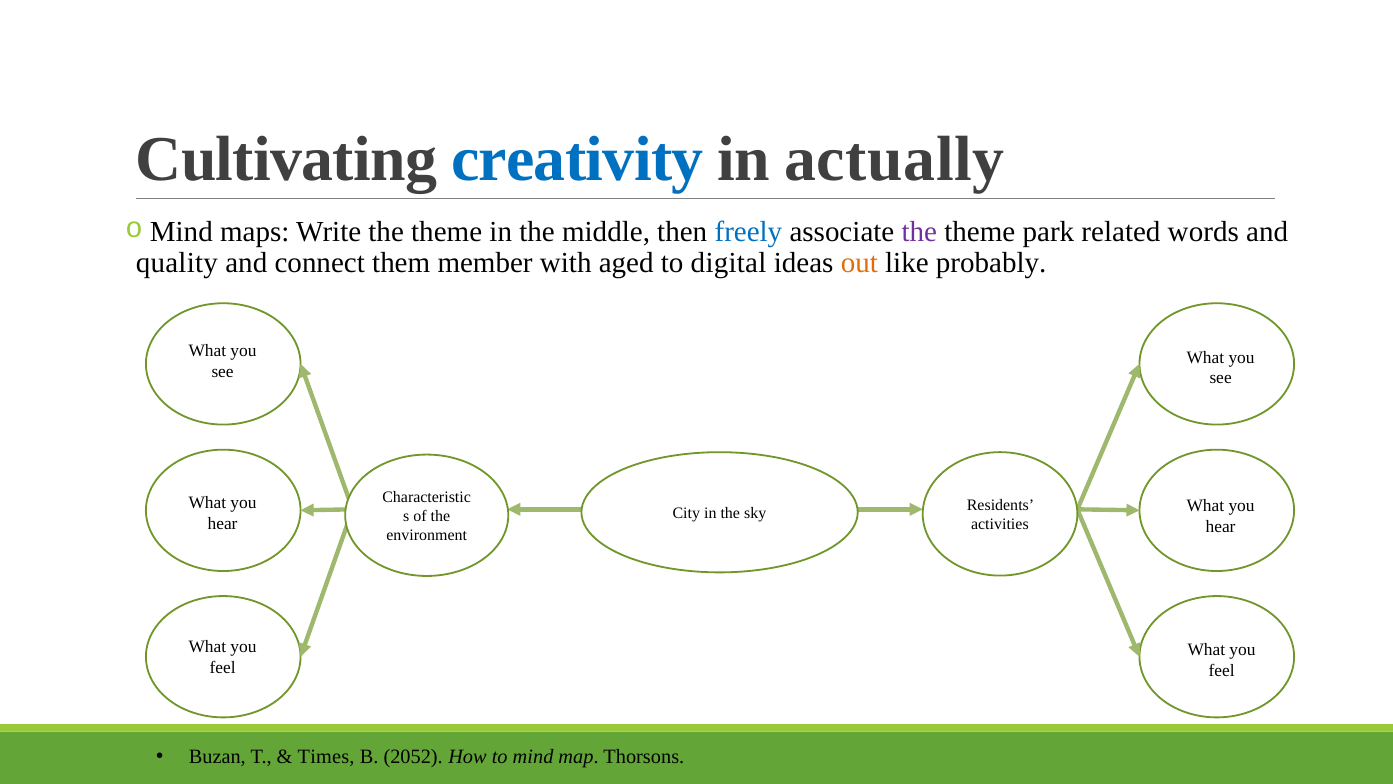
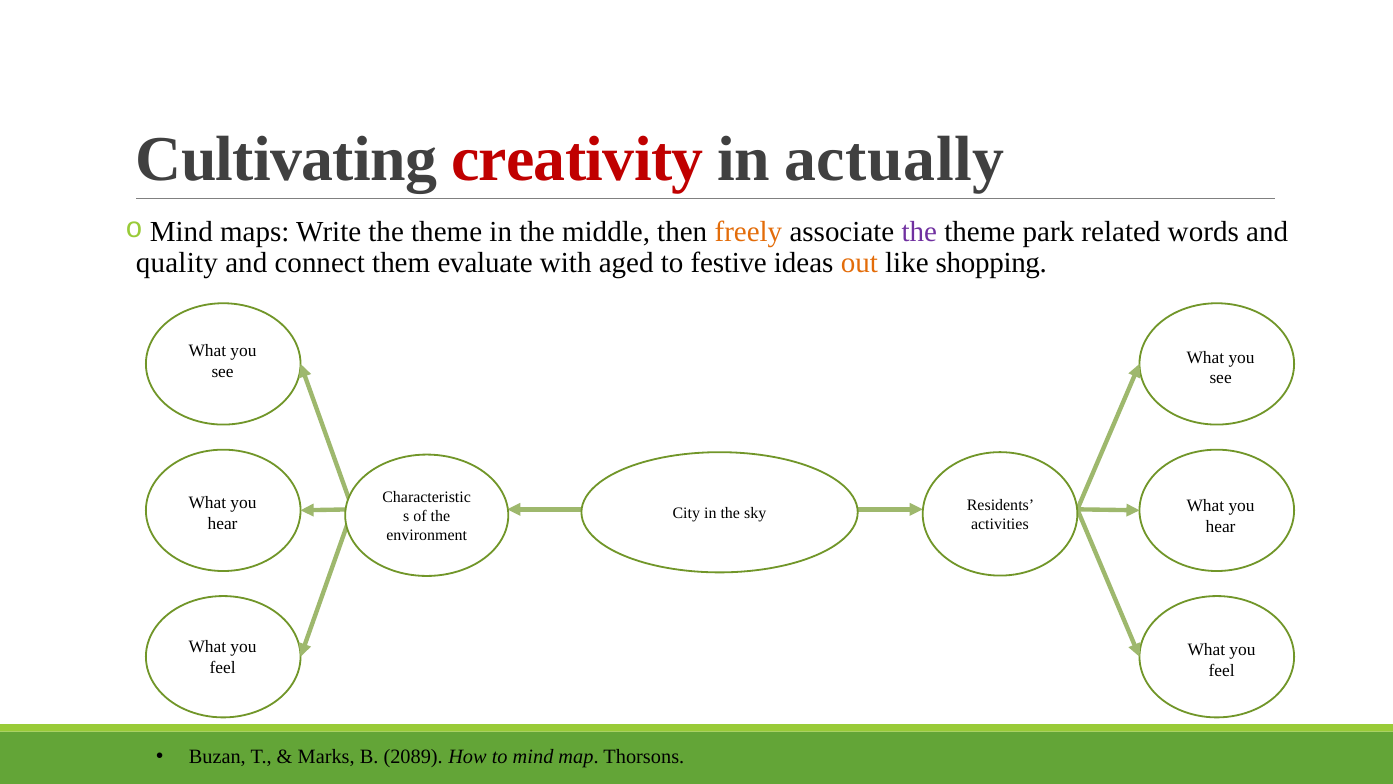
creativity colour: blue -> red
freely colour: blue -> orange
member: member -> evaluate
digital: digital -> festive
probably: probably -> shopping
Times: Times -> Marks
2052: 2052 -> 2089
